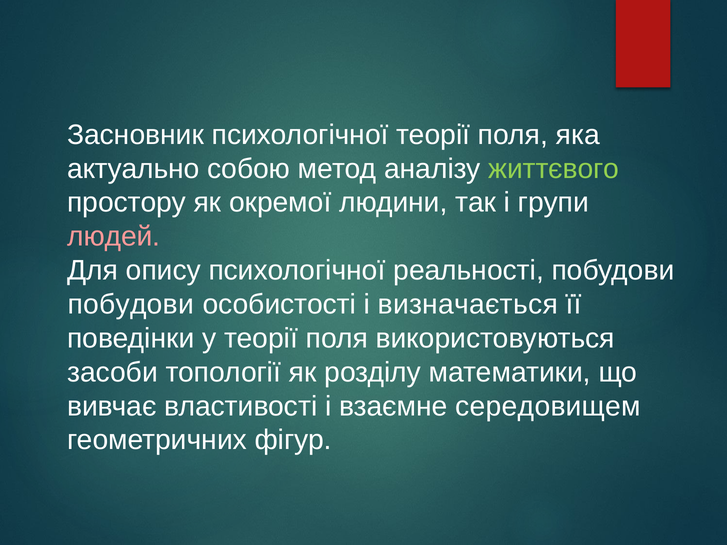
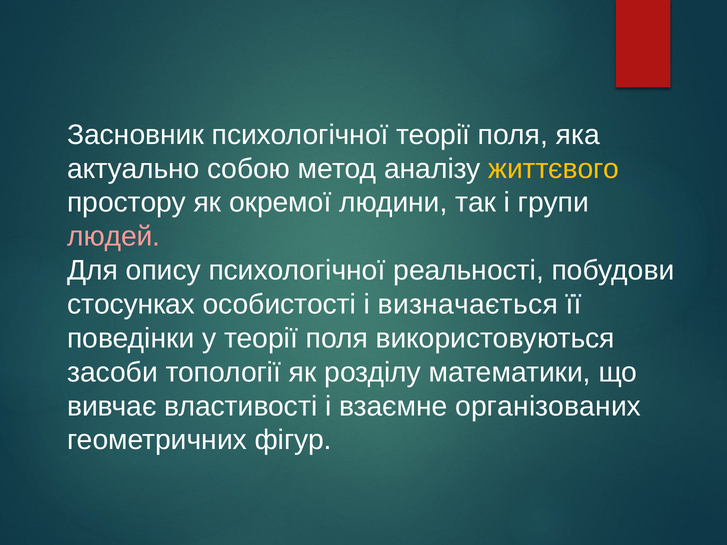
життєвого colour: light green -> yellow
побудови at (131, 305): побудови -> стосунках
середовищем: середовищем -> організованих
